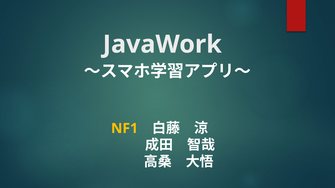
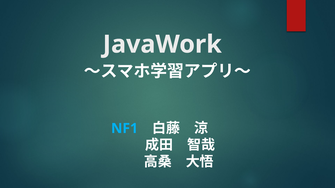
NF1 colour: yellow -> light blue
